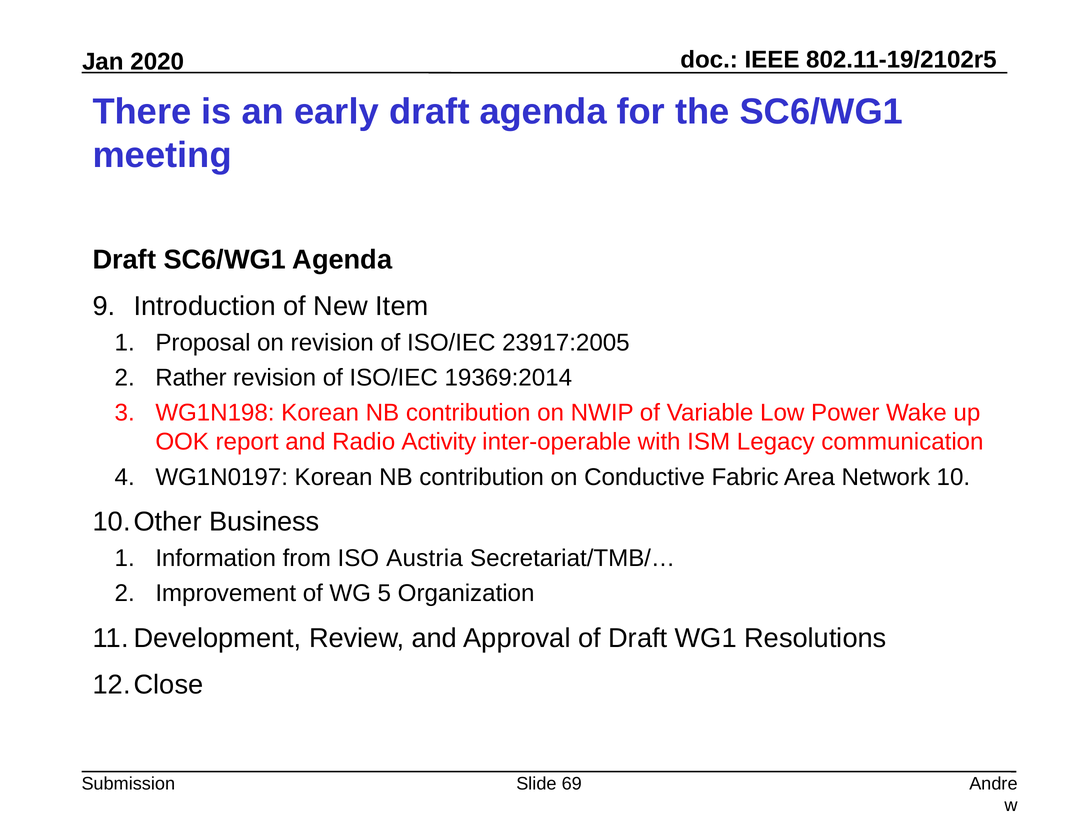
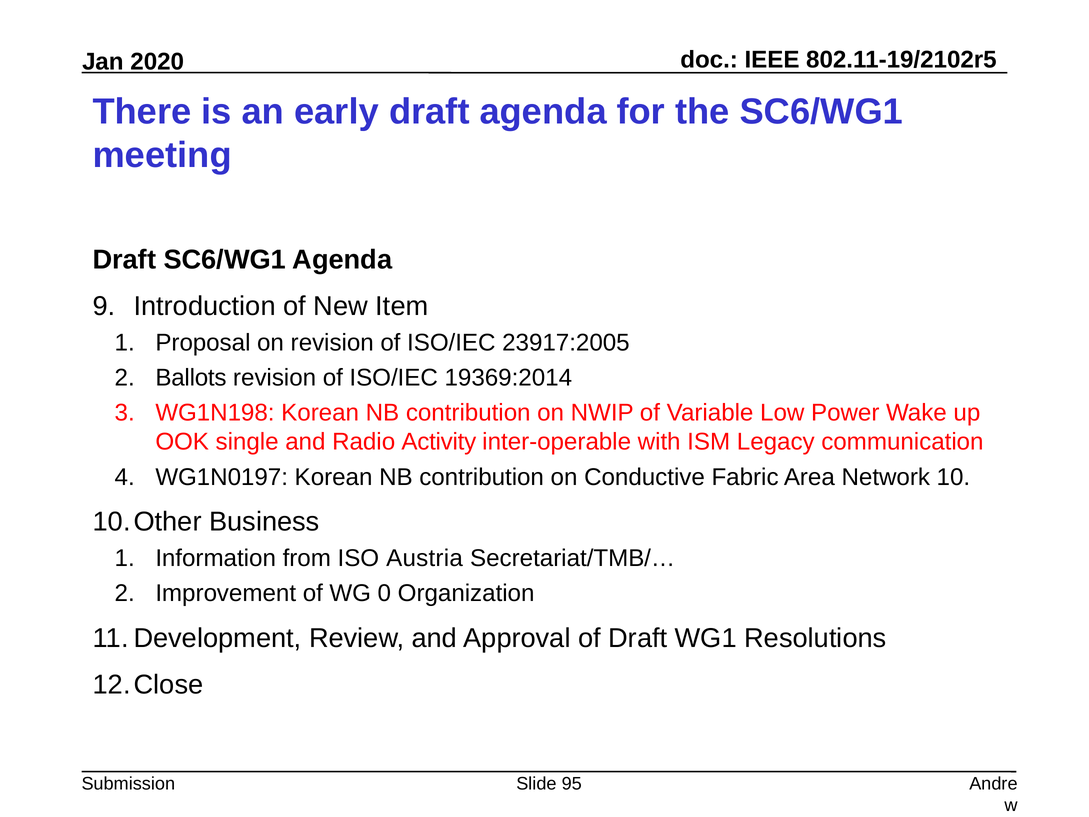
Rather: Rather -> Ballots
report: report -> single
5: 5 -> 0
69: 69 -> 95
